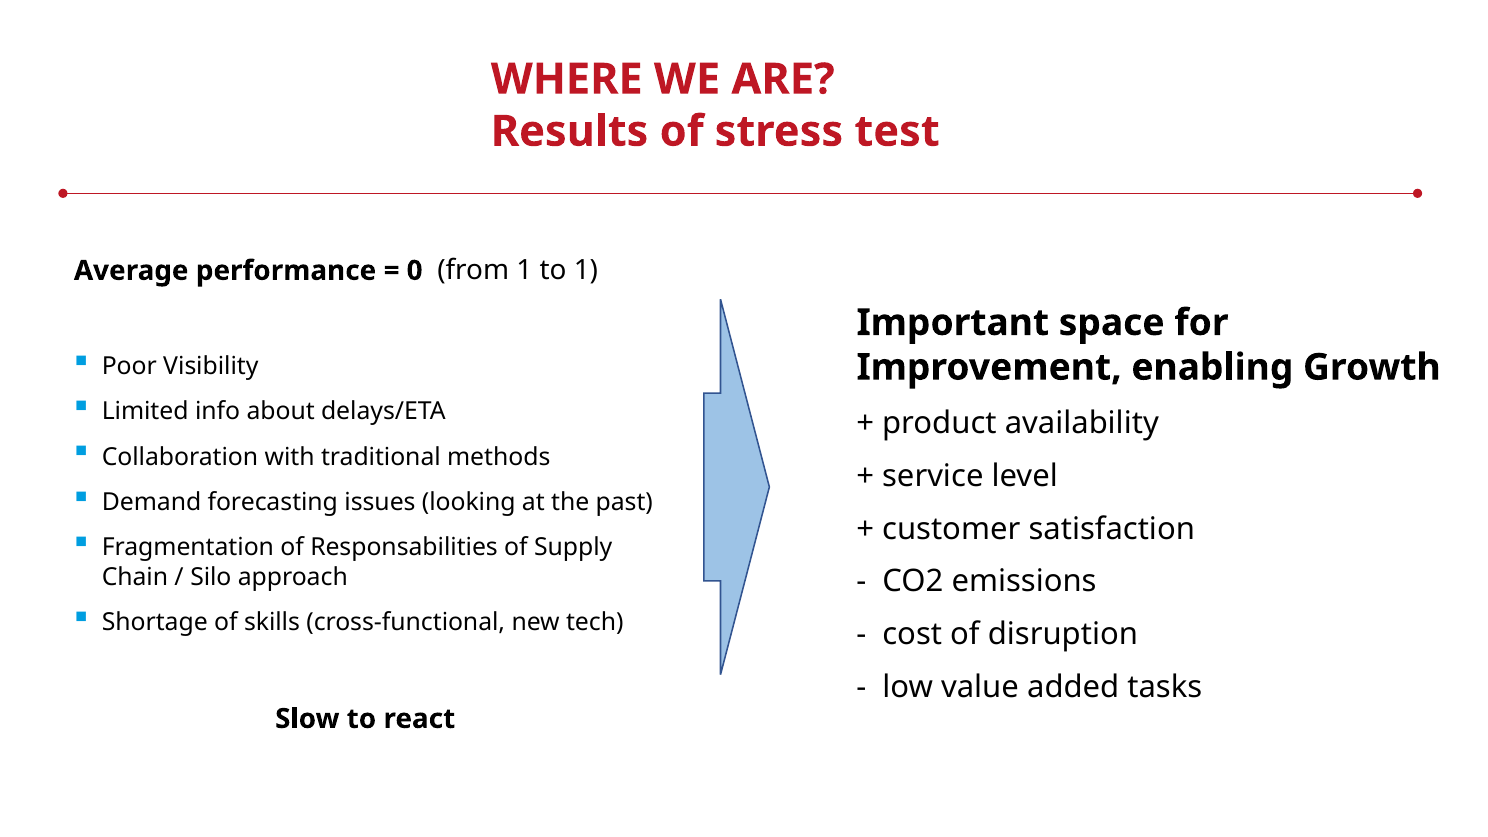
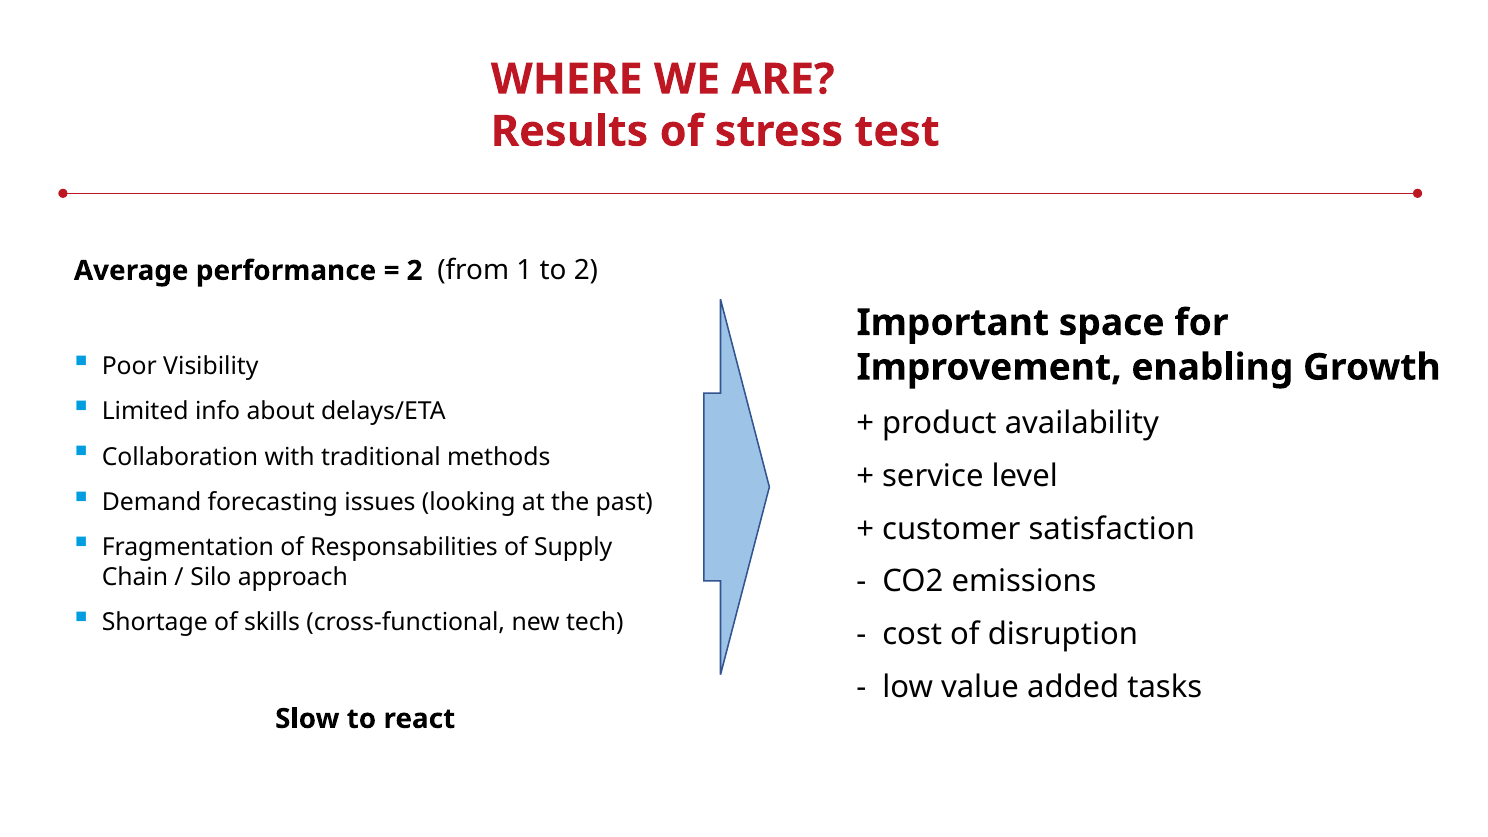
0 at (415, 271): 0 -> 2
to 1: 1 -> 2
